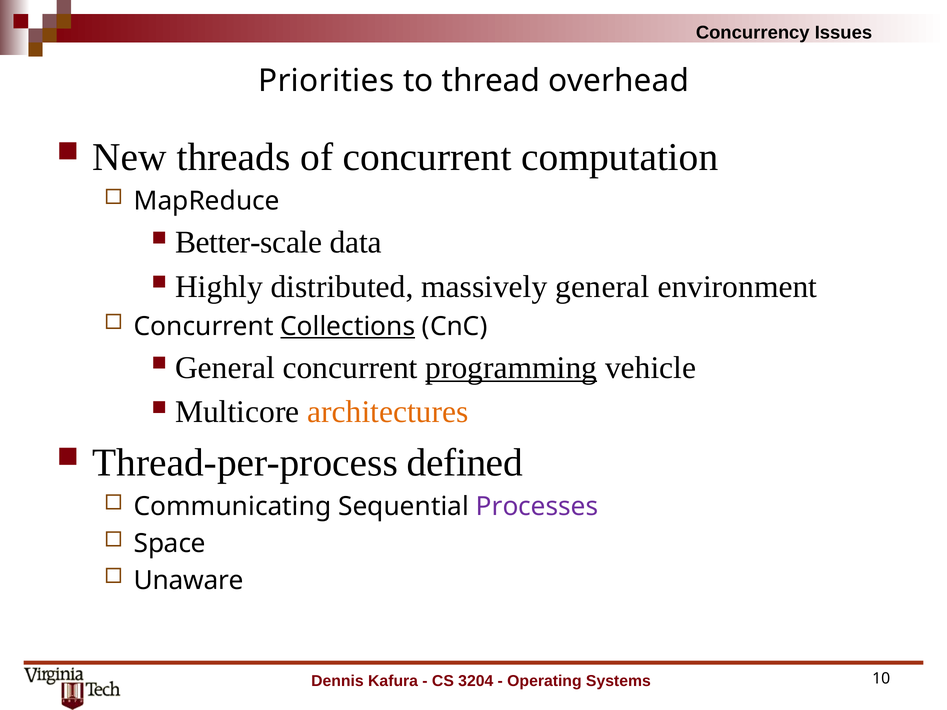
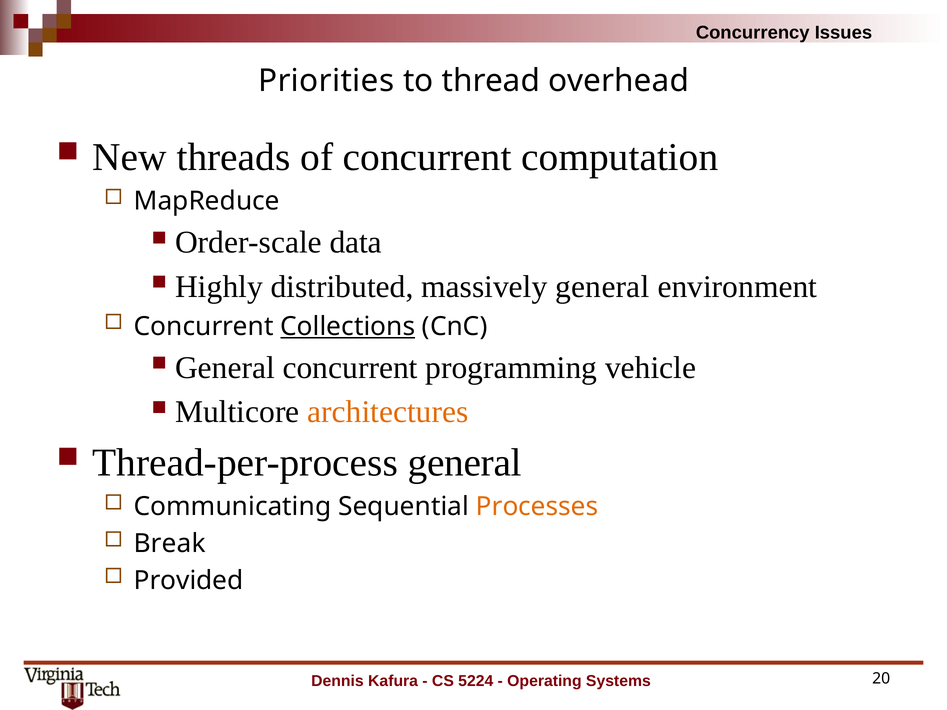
Better-scale: Better-scale -> Order-scale
programming underline: present -> none
Thread-per-process defined: defined -> general
Processes colour: purple -> orange
Space: Space -> Break
Unaware: Unaware -> Provided
3204: 3204 -> 5224
10: 10 -> 20
